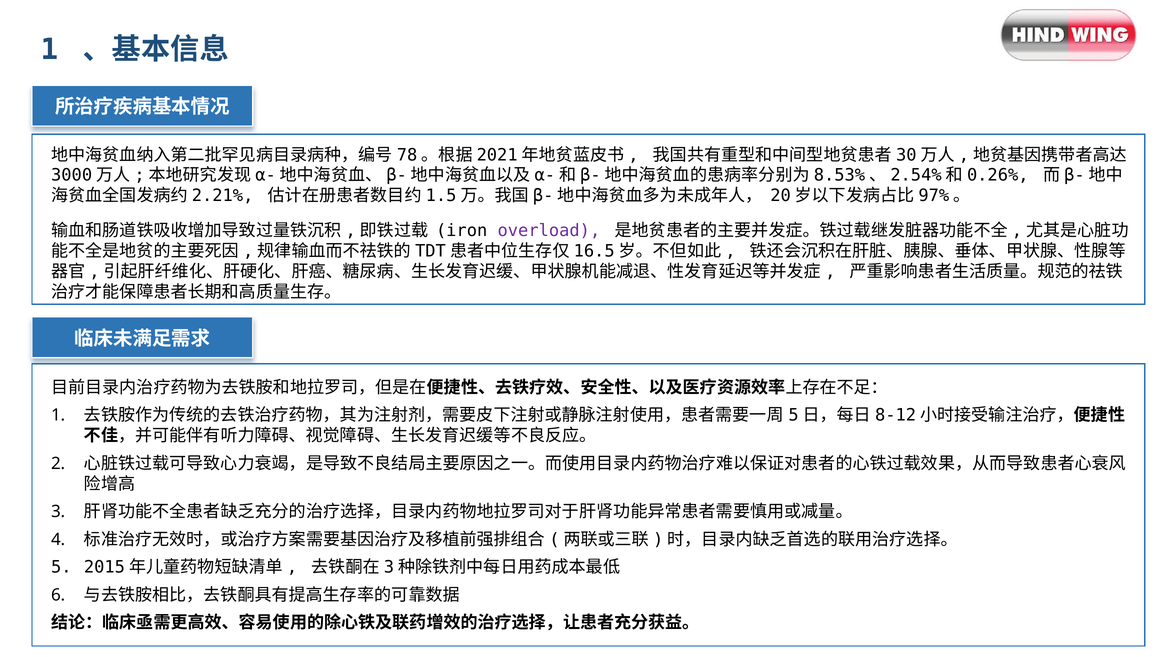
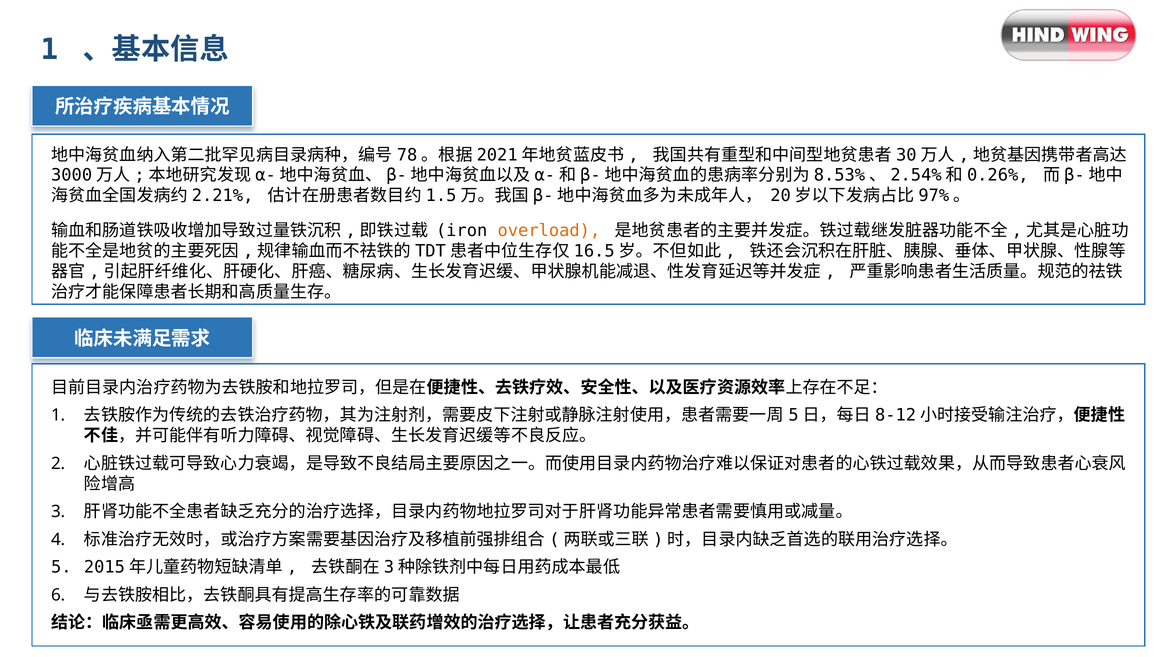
overload colour: purple -> orange
